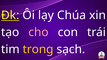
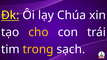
cho colour: pink -> yellow
